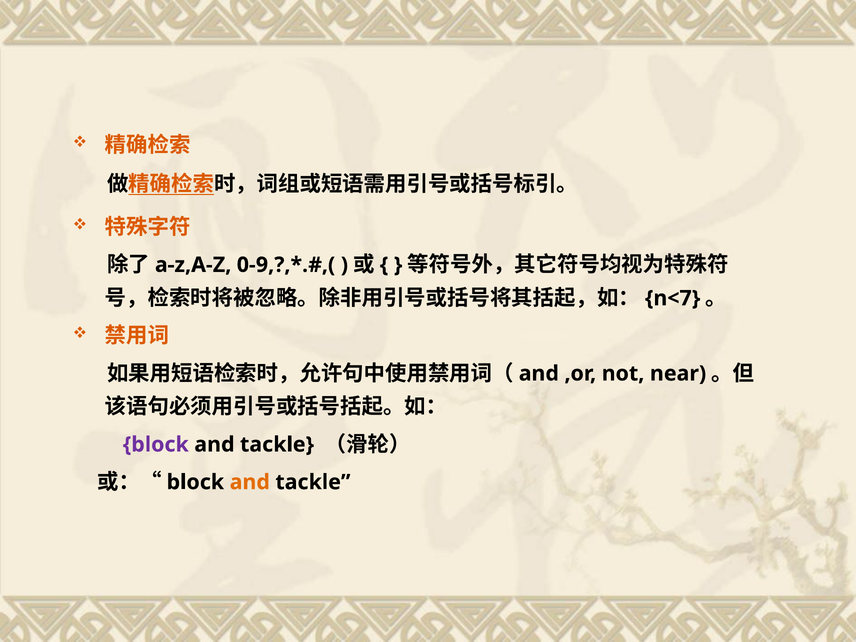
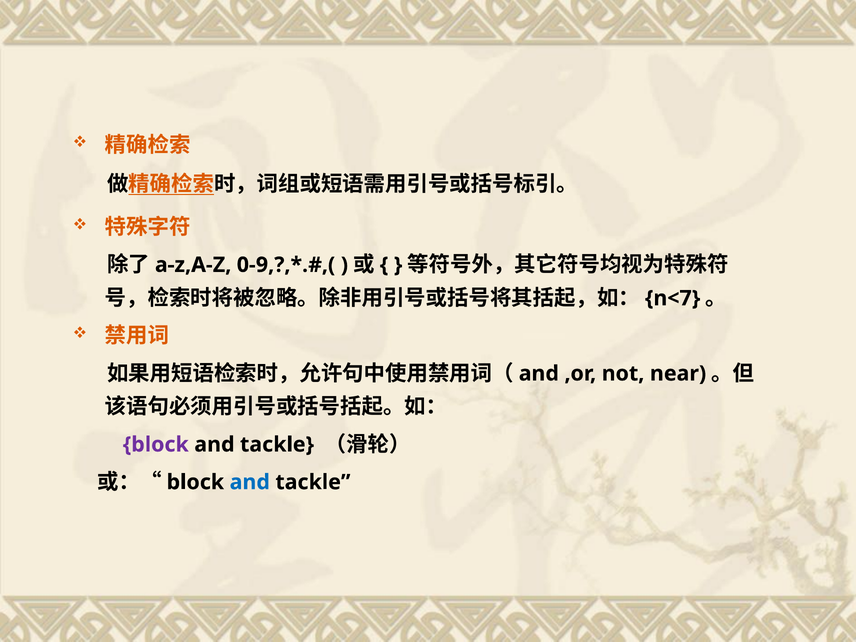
and at (250, 482) colour: orange -> blue
